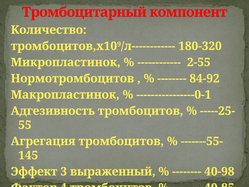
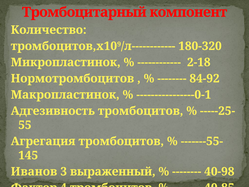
2-55: 2-55 -> 2-18
Эффект: Эффект -> Иванов
